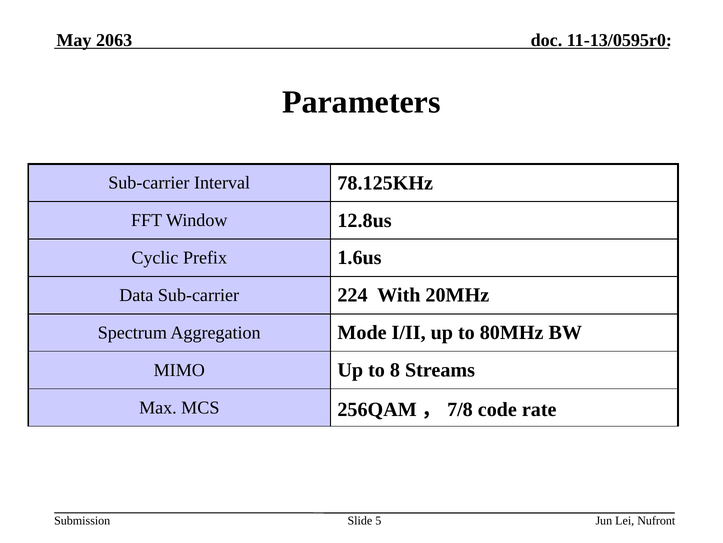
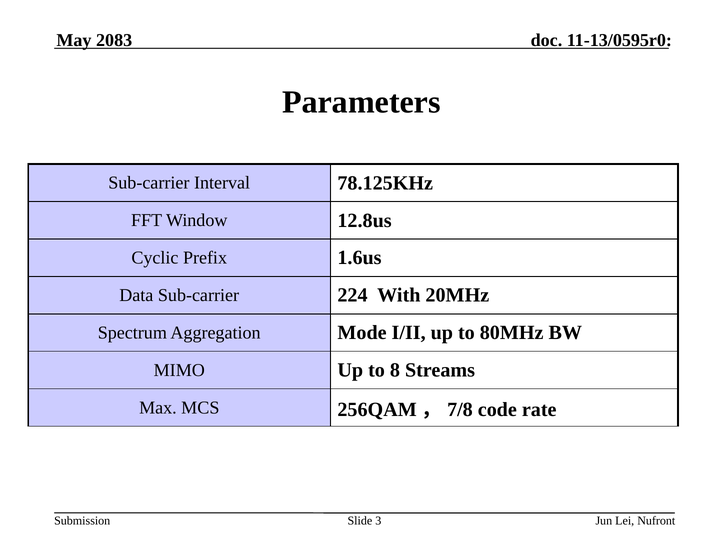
2063: 2063 -> 2083
5: 5 -> 3
